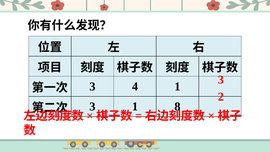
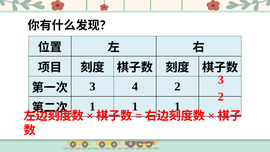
4 1: 1 -> 2
3 at (92, 106): 3 -> 1
8 at (178, 106): 8 -> 1
